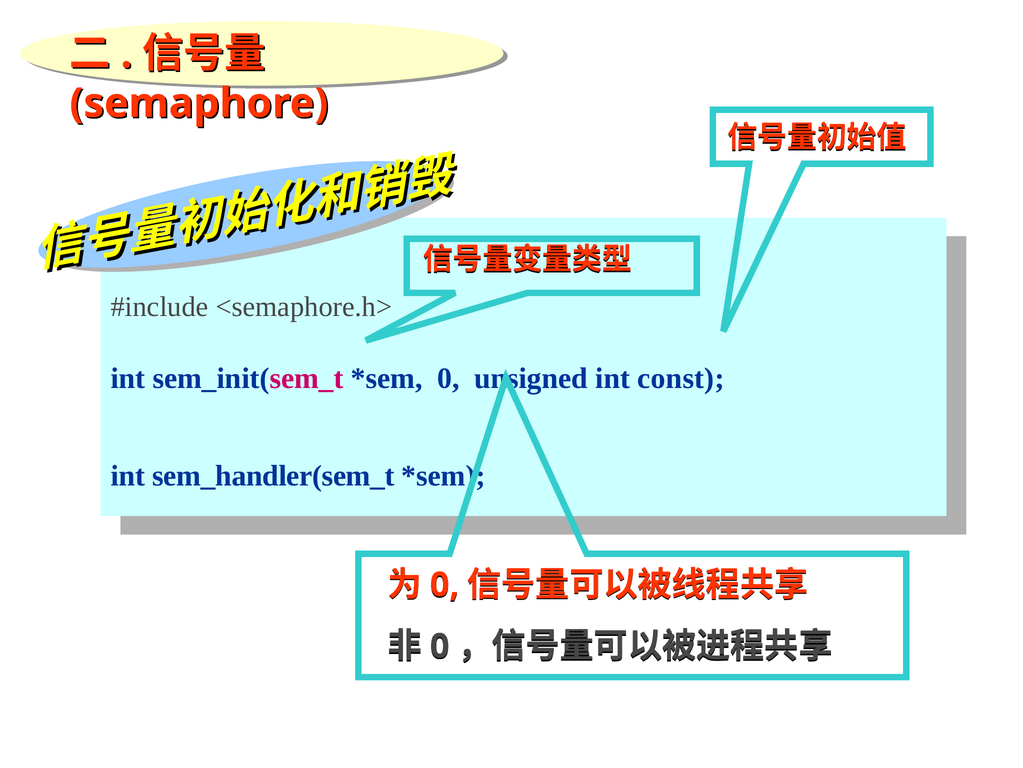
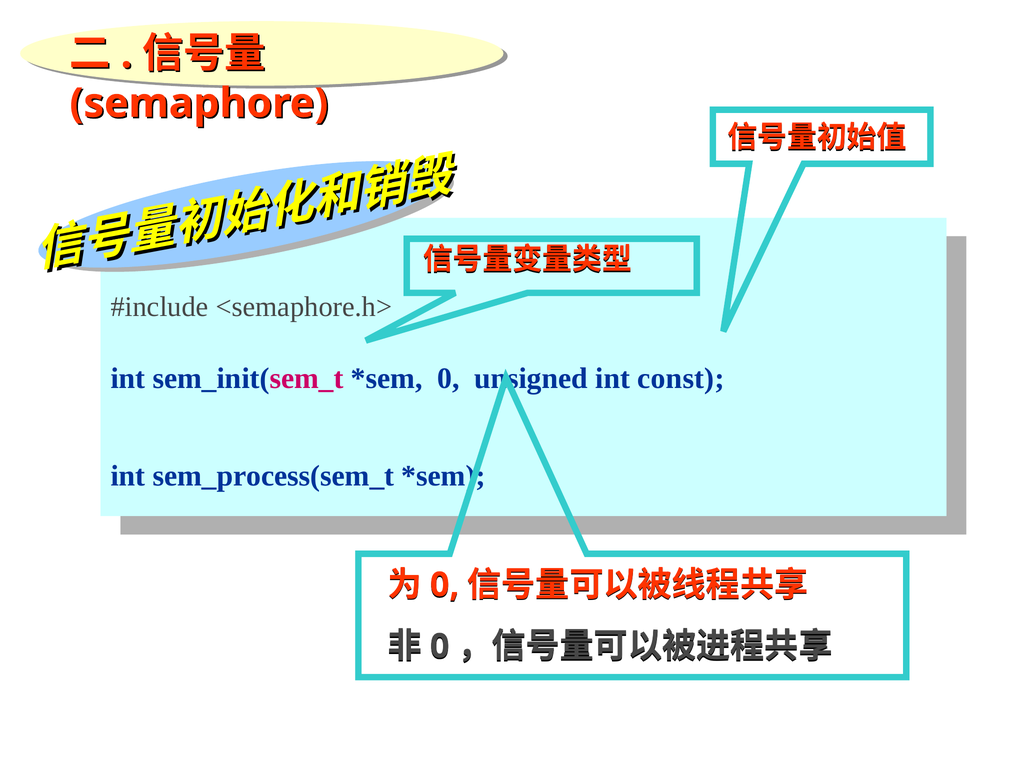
sem_handler(sem_t: sem_handler(sem_t -> sem_process(sem_t
